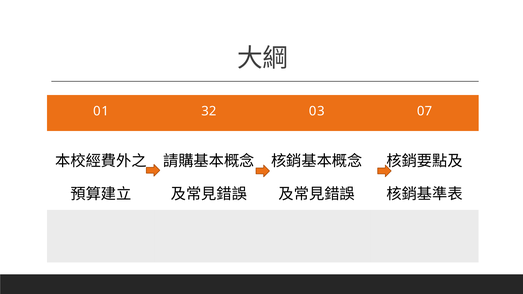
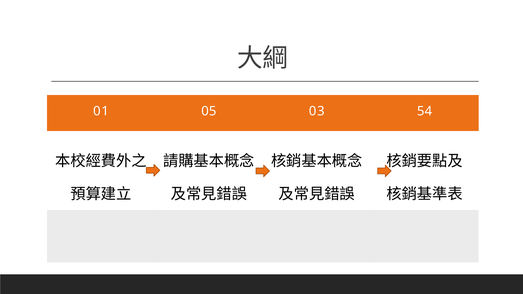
32: 32 -> 05
07: 07 -> 54
